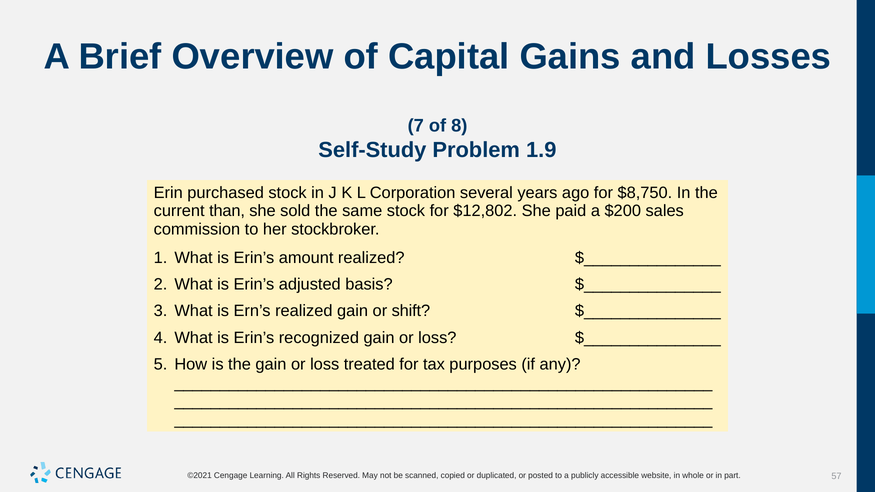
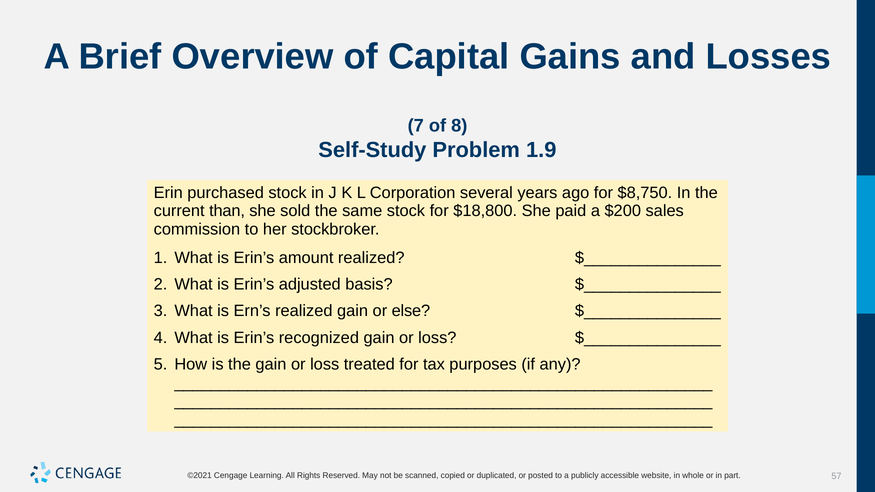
$12,802: $12,802 -> $18,800
shift: shift -> else
